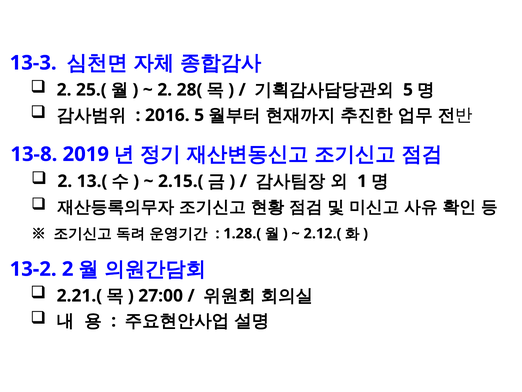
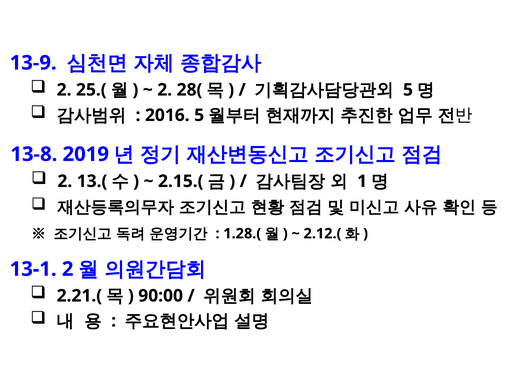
13-3: 13-3 -> 13-9
13-2: 13-2 -> 13-1
27:00: 27:00 -> 90:00
